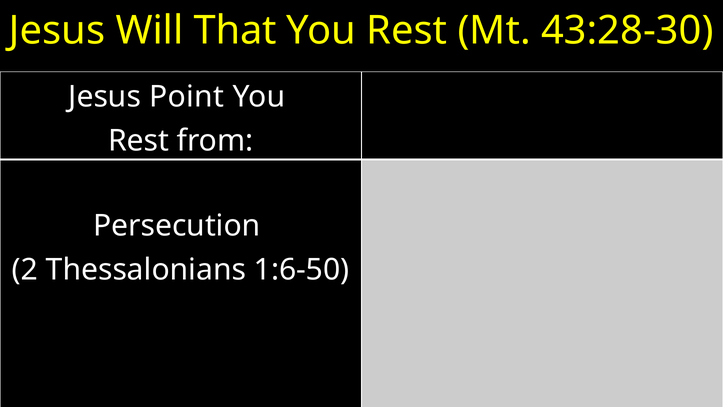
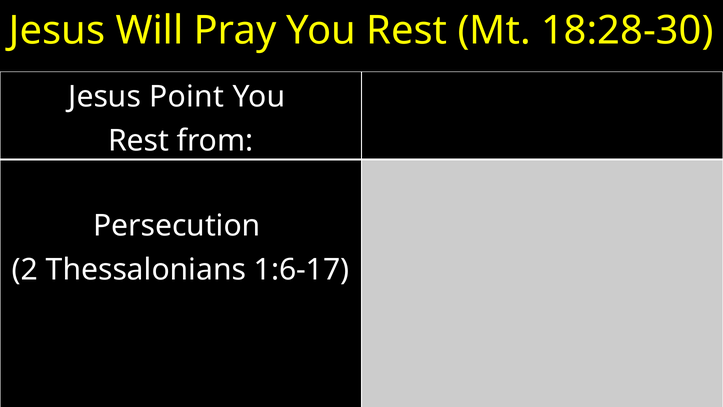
That: That -> Pray
43:28-30: 43:28-30 -> 18:28-30
1:6-50: 1:6-50 -> 1:6-17
